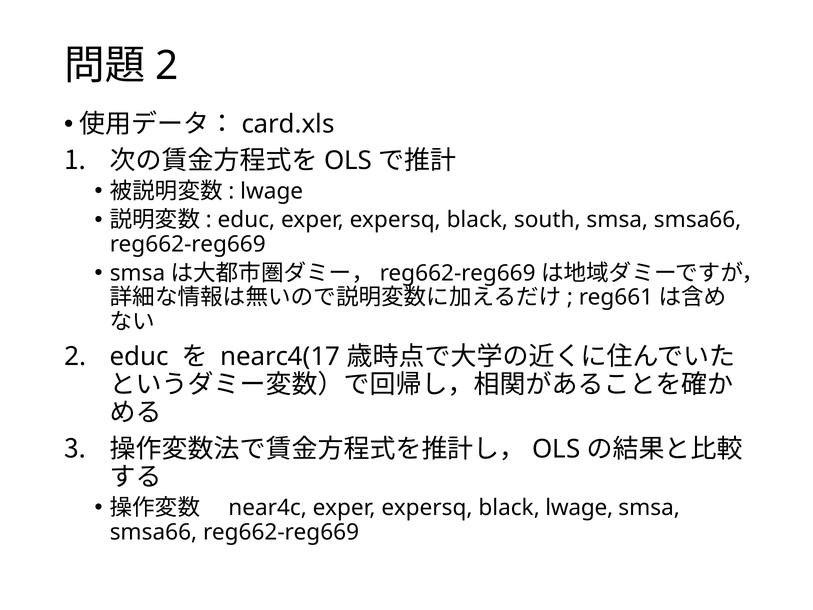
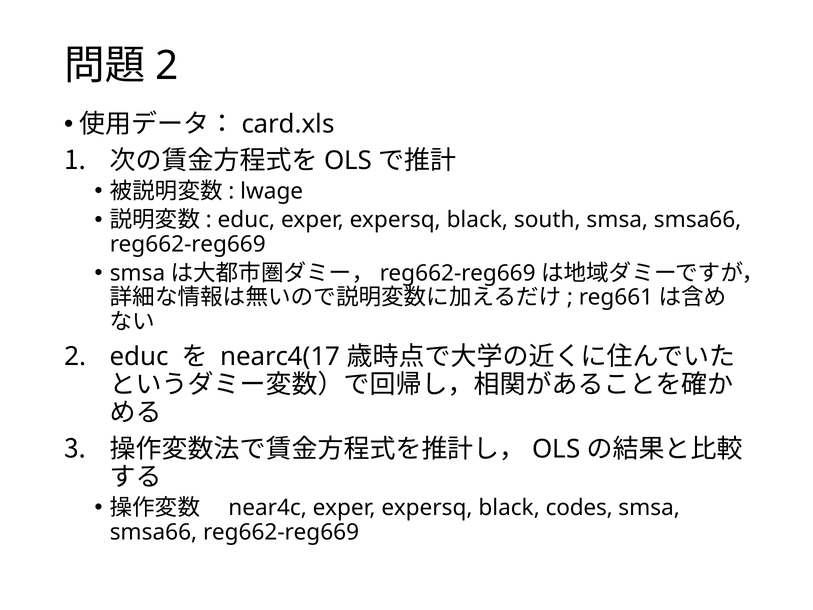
black lwage: lwage -> codes
